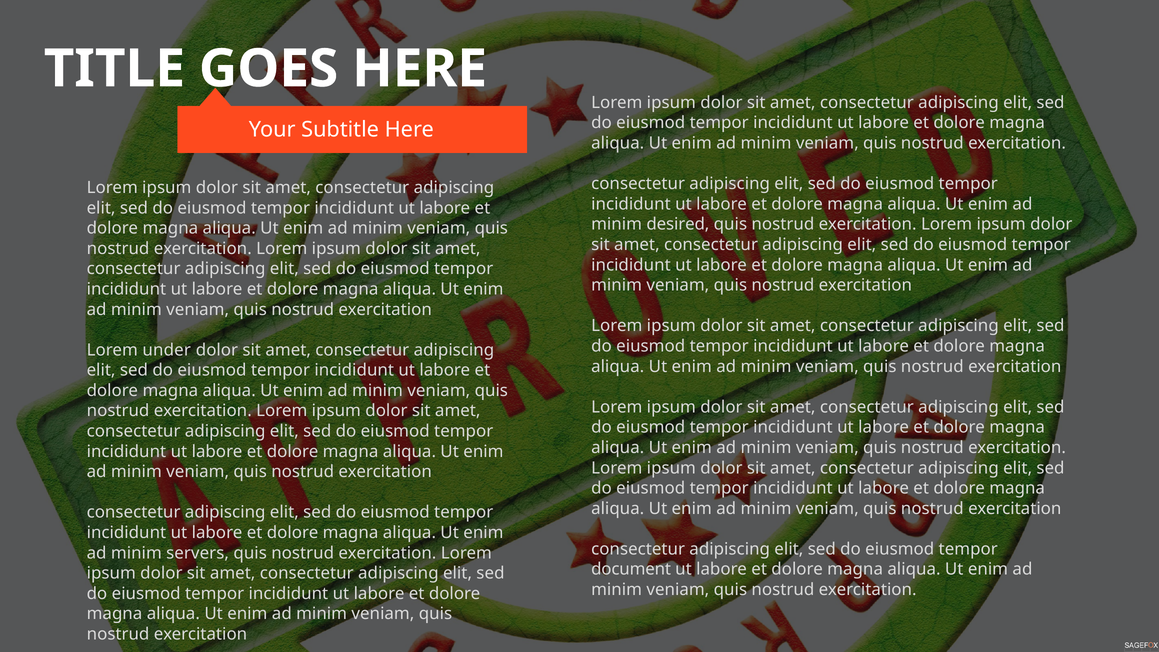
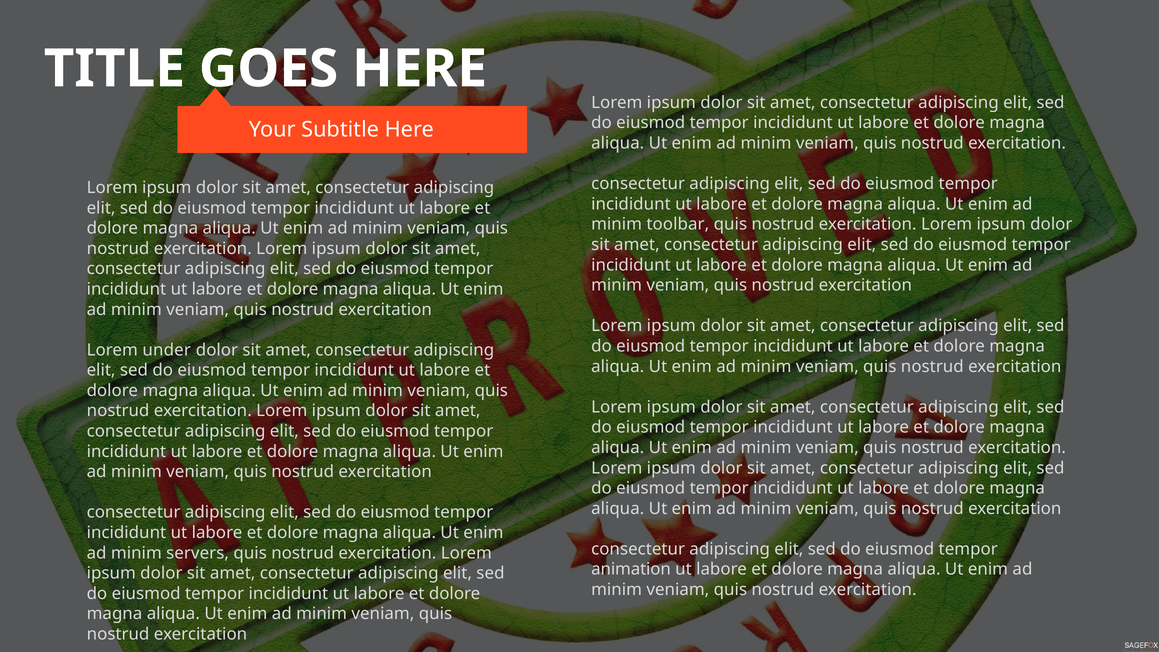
desired: desired -> toolbar
document: document -> animation
